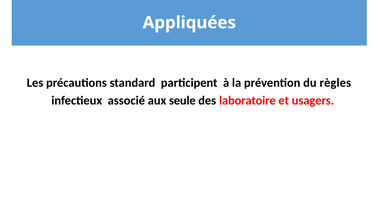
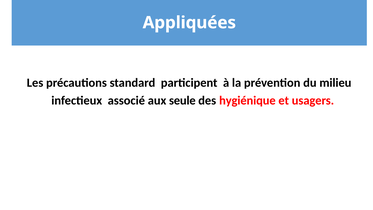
règles: règles -> milieu
laboratoire: laboratoire -> hygiénique
